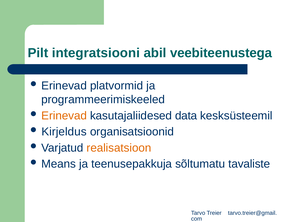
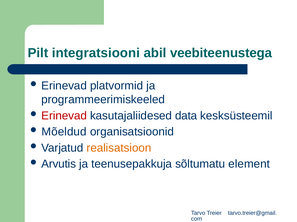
Erinevad at (64, 116) colour: orange -> red
Kirjeldus: Kirjeldus -> Mõeldud
Means: Means -> Arvutis
tavaliste: tavaliste -> element
